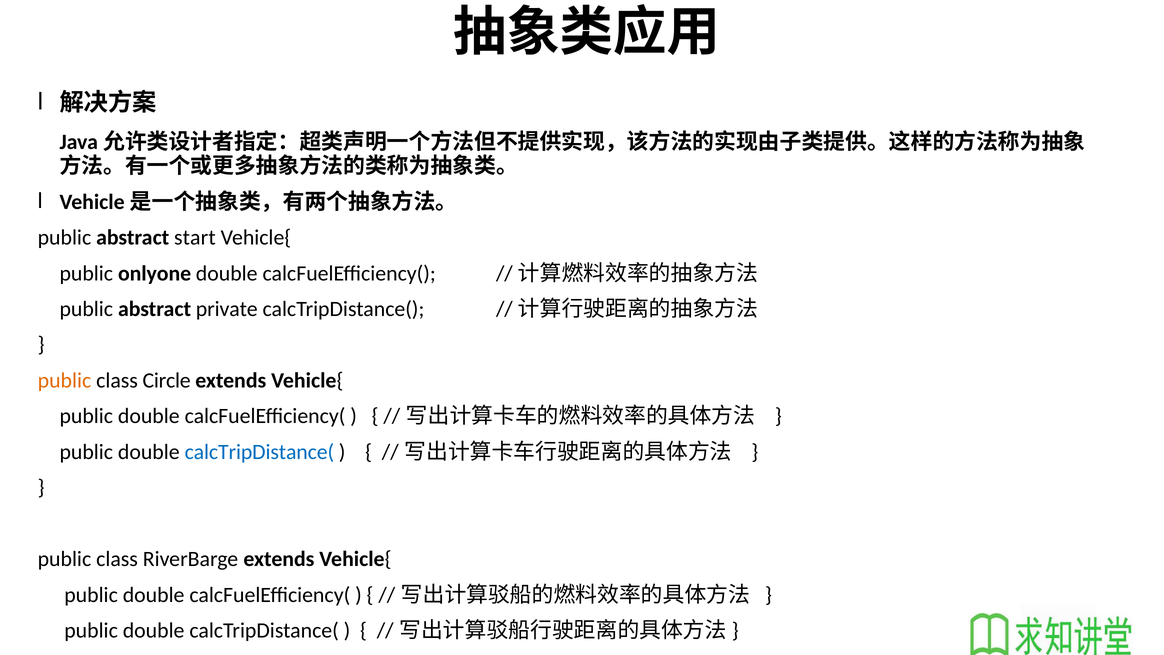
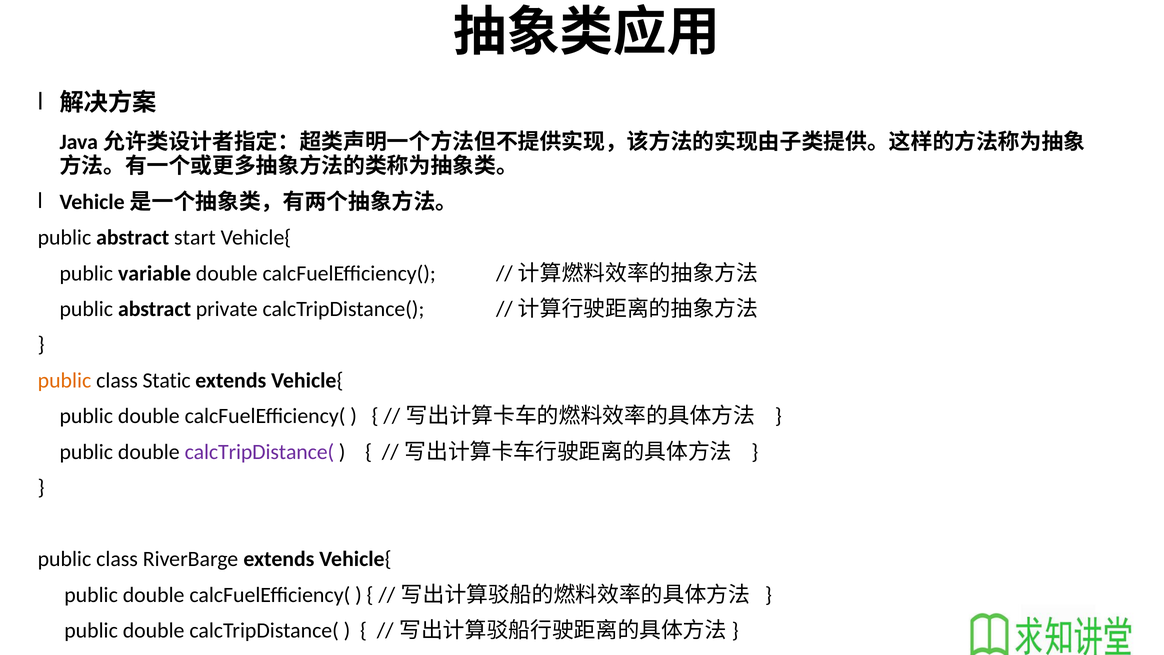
onlyone: onlyone -> variable
Circle: Circle -> Static
calcTripDistance( at (259, 452) colour: blue -> purple
